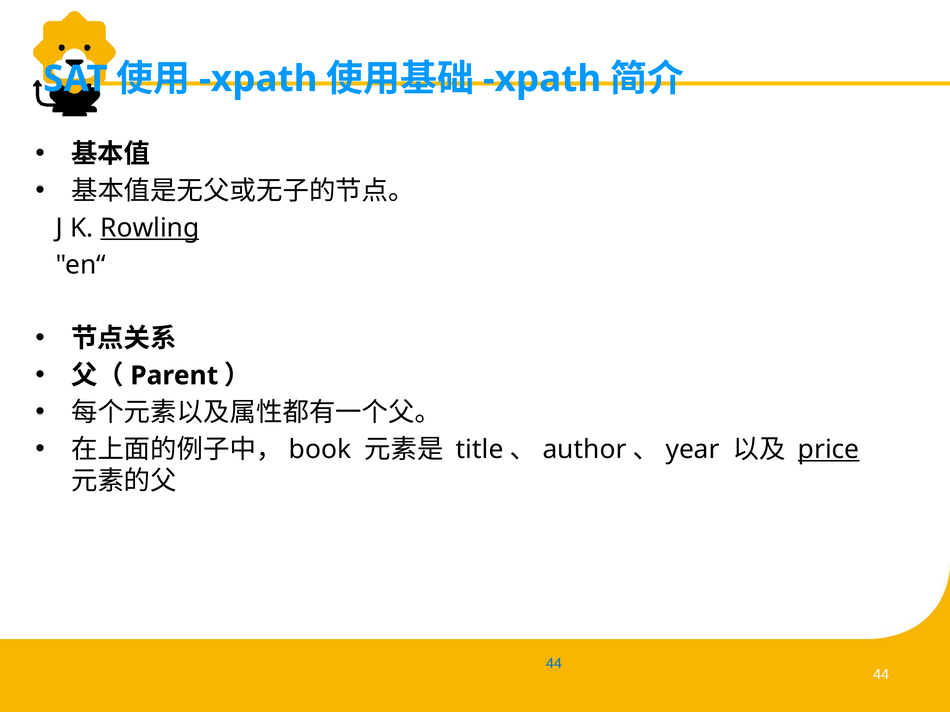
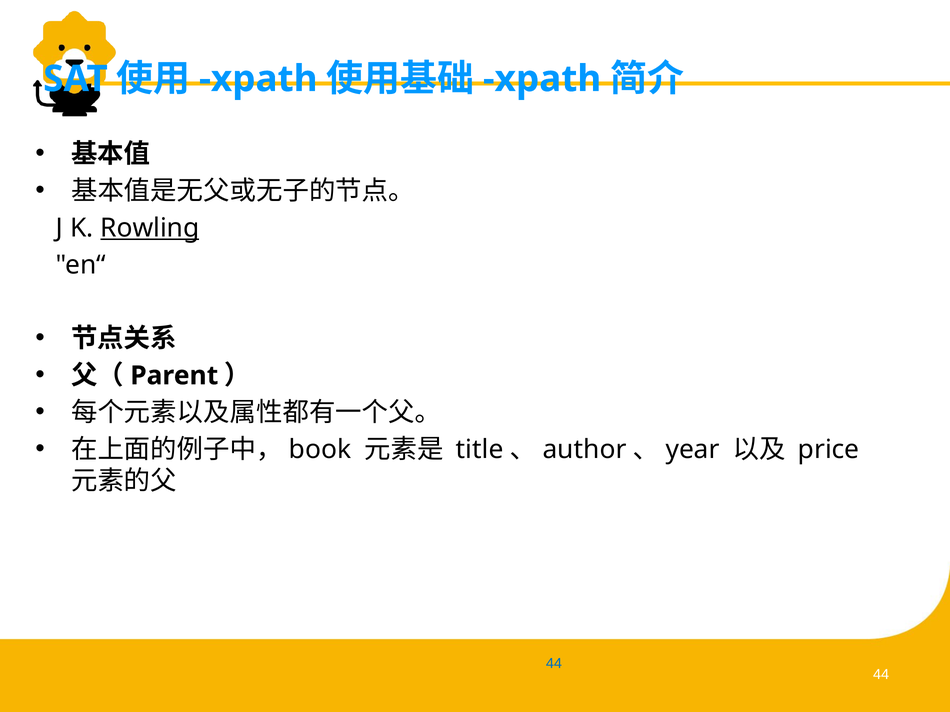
price underline: present -> none
